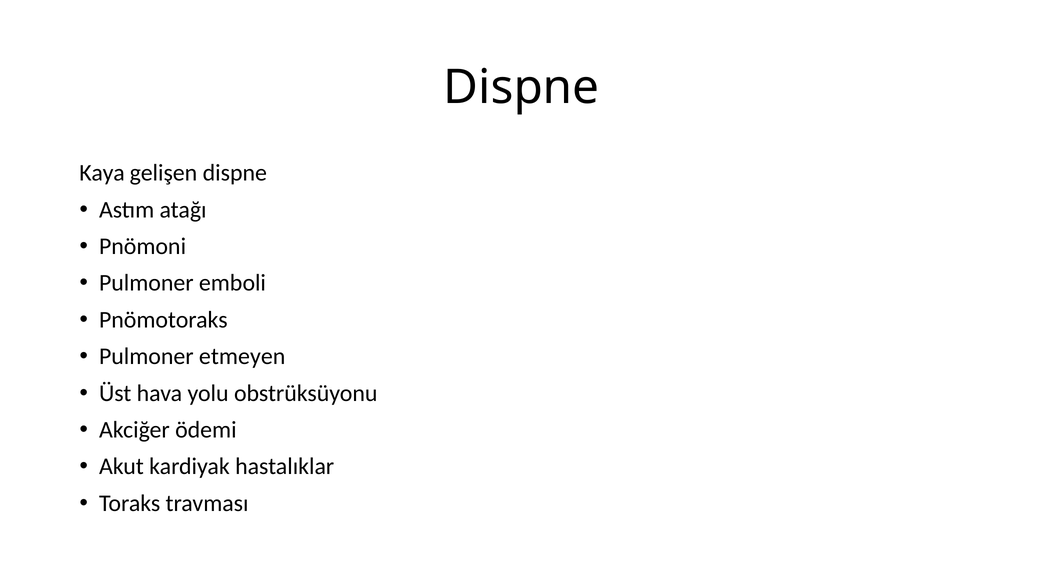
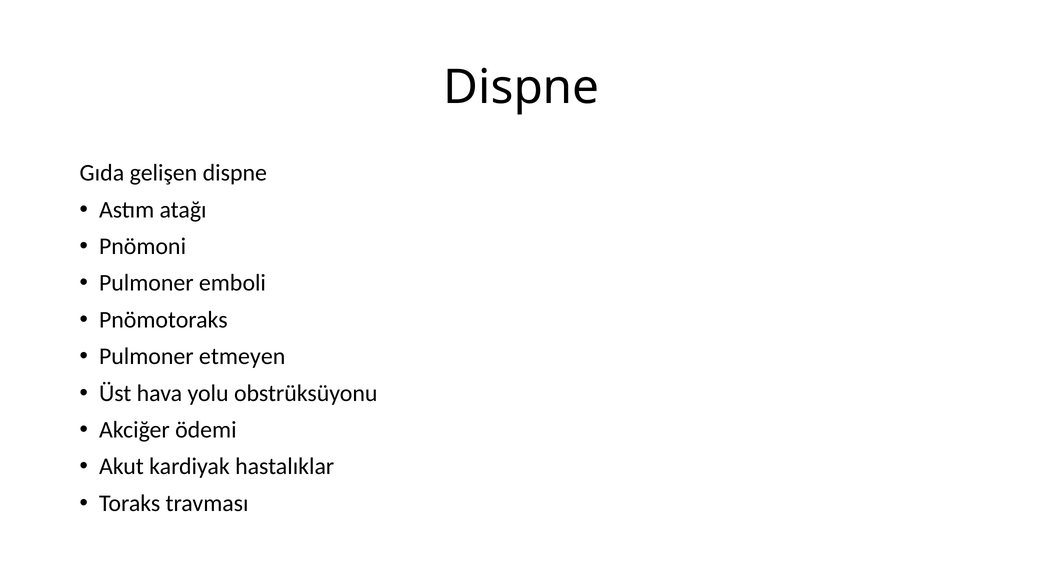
Kaya: Kaya -> Gıda
